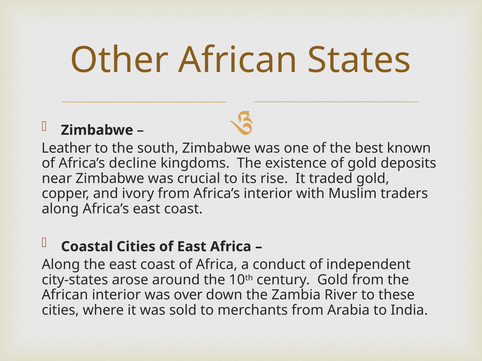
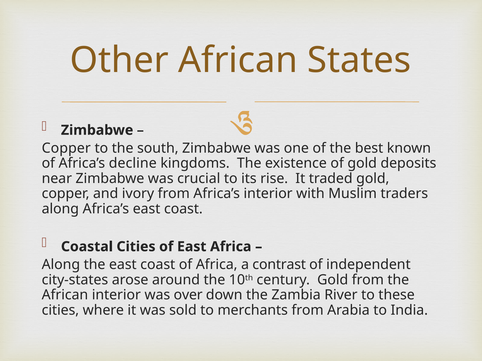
Leather at (66, 148): Leather -> Copper
conduct: conduct -> contrast
